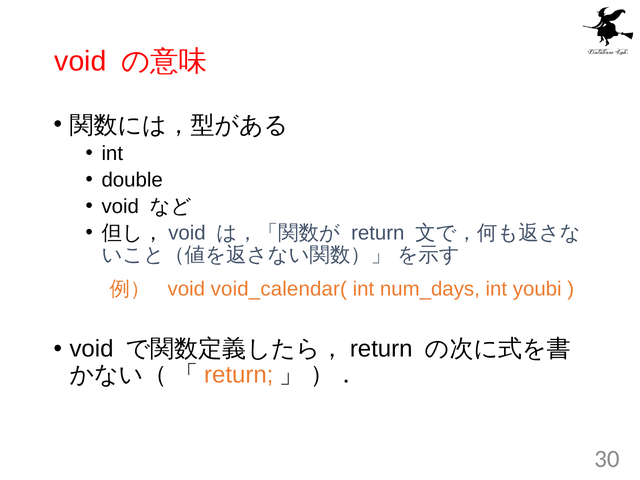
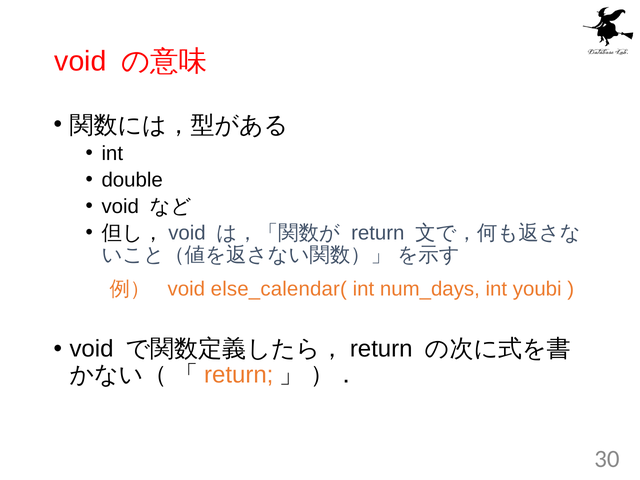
void_calendar(: void_calendar( -> else_calendar(
